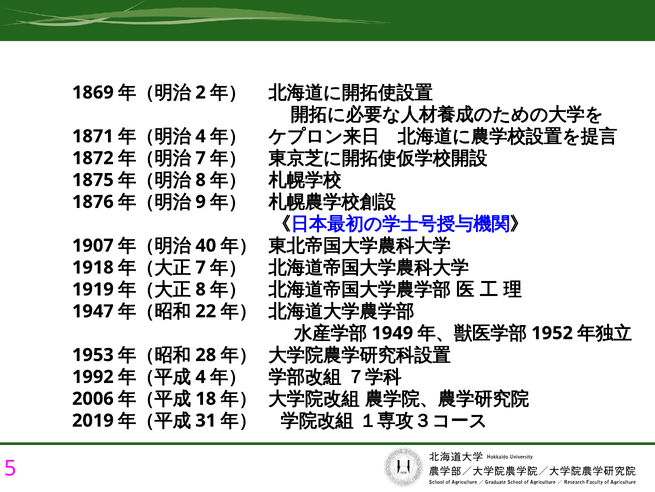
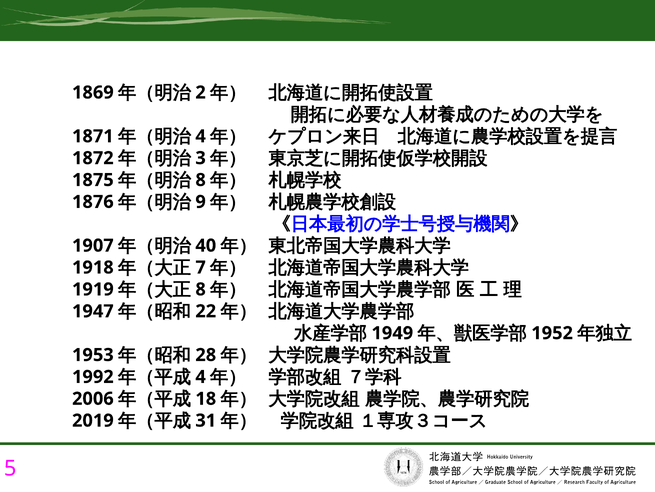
7 at (201, 158): 7 -> 3
